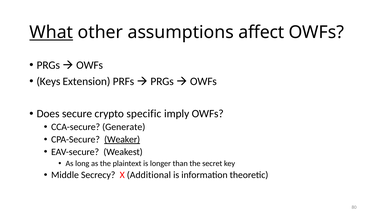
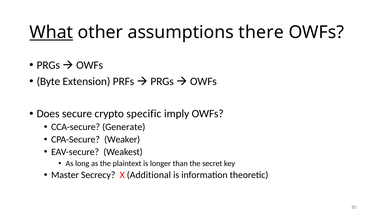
affect: affect -> there
Keys: Keys -> Byte
Weaker underline: present -> none
Middle: Middle -> Master
